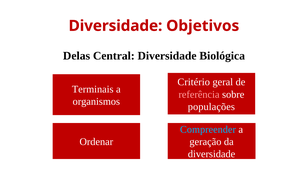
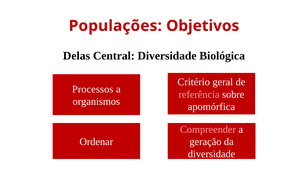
Diversidade at (115, 26): Diversidade -> Populações
Terminais: Terminais -> Processos
populações: populações -> apomórfica
Compreender colour: light blue -> pink
